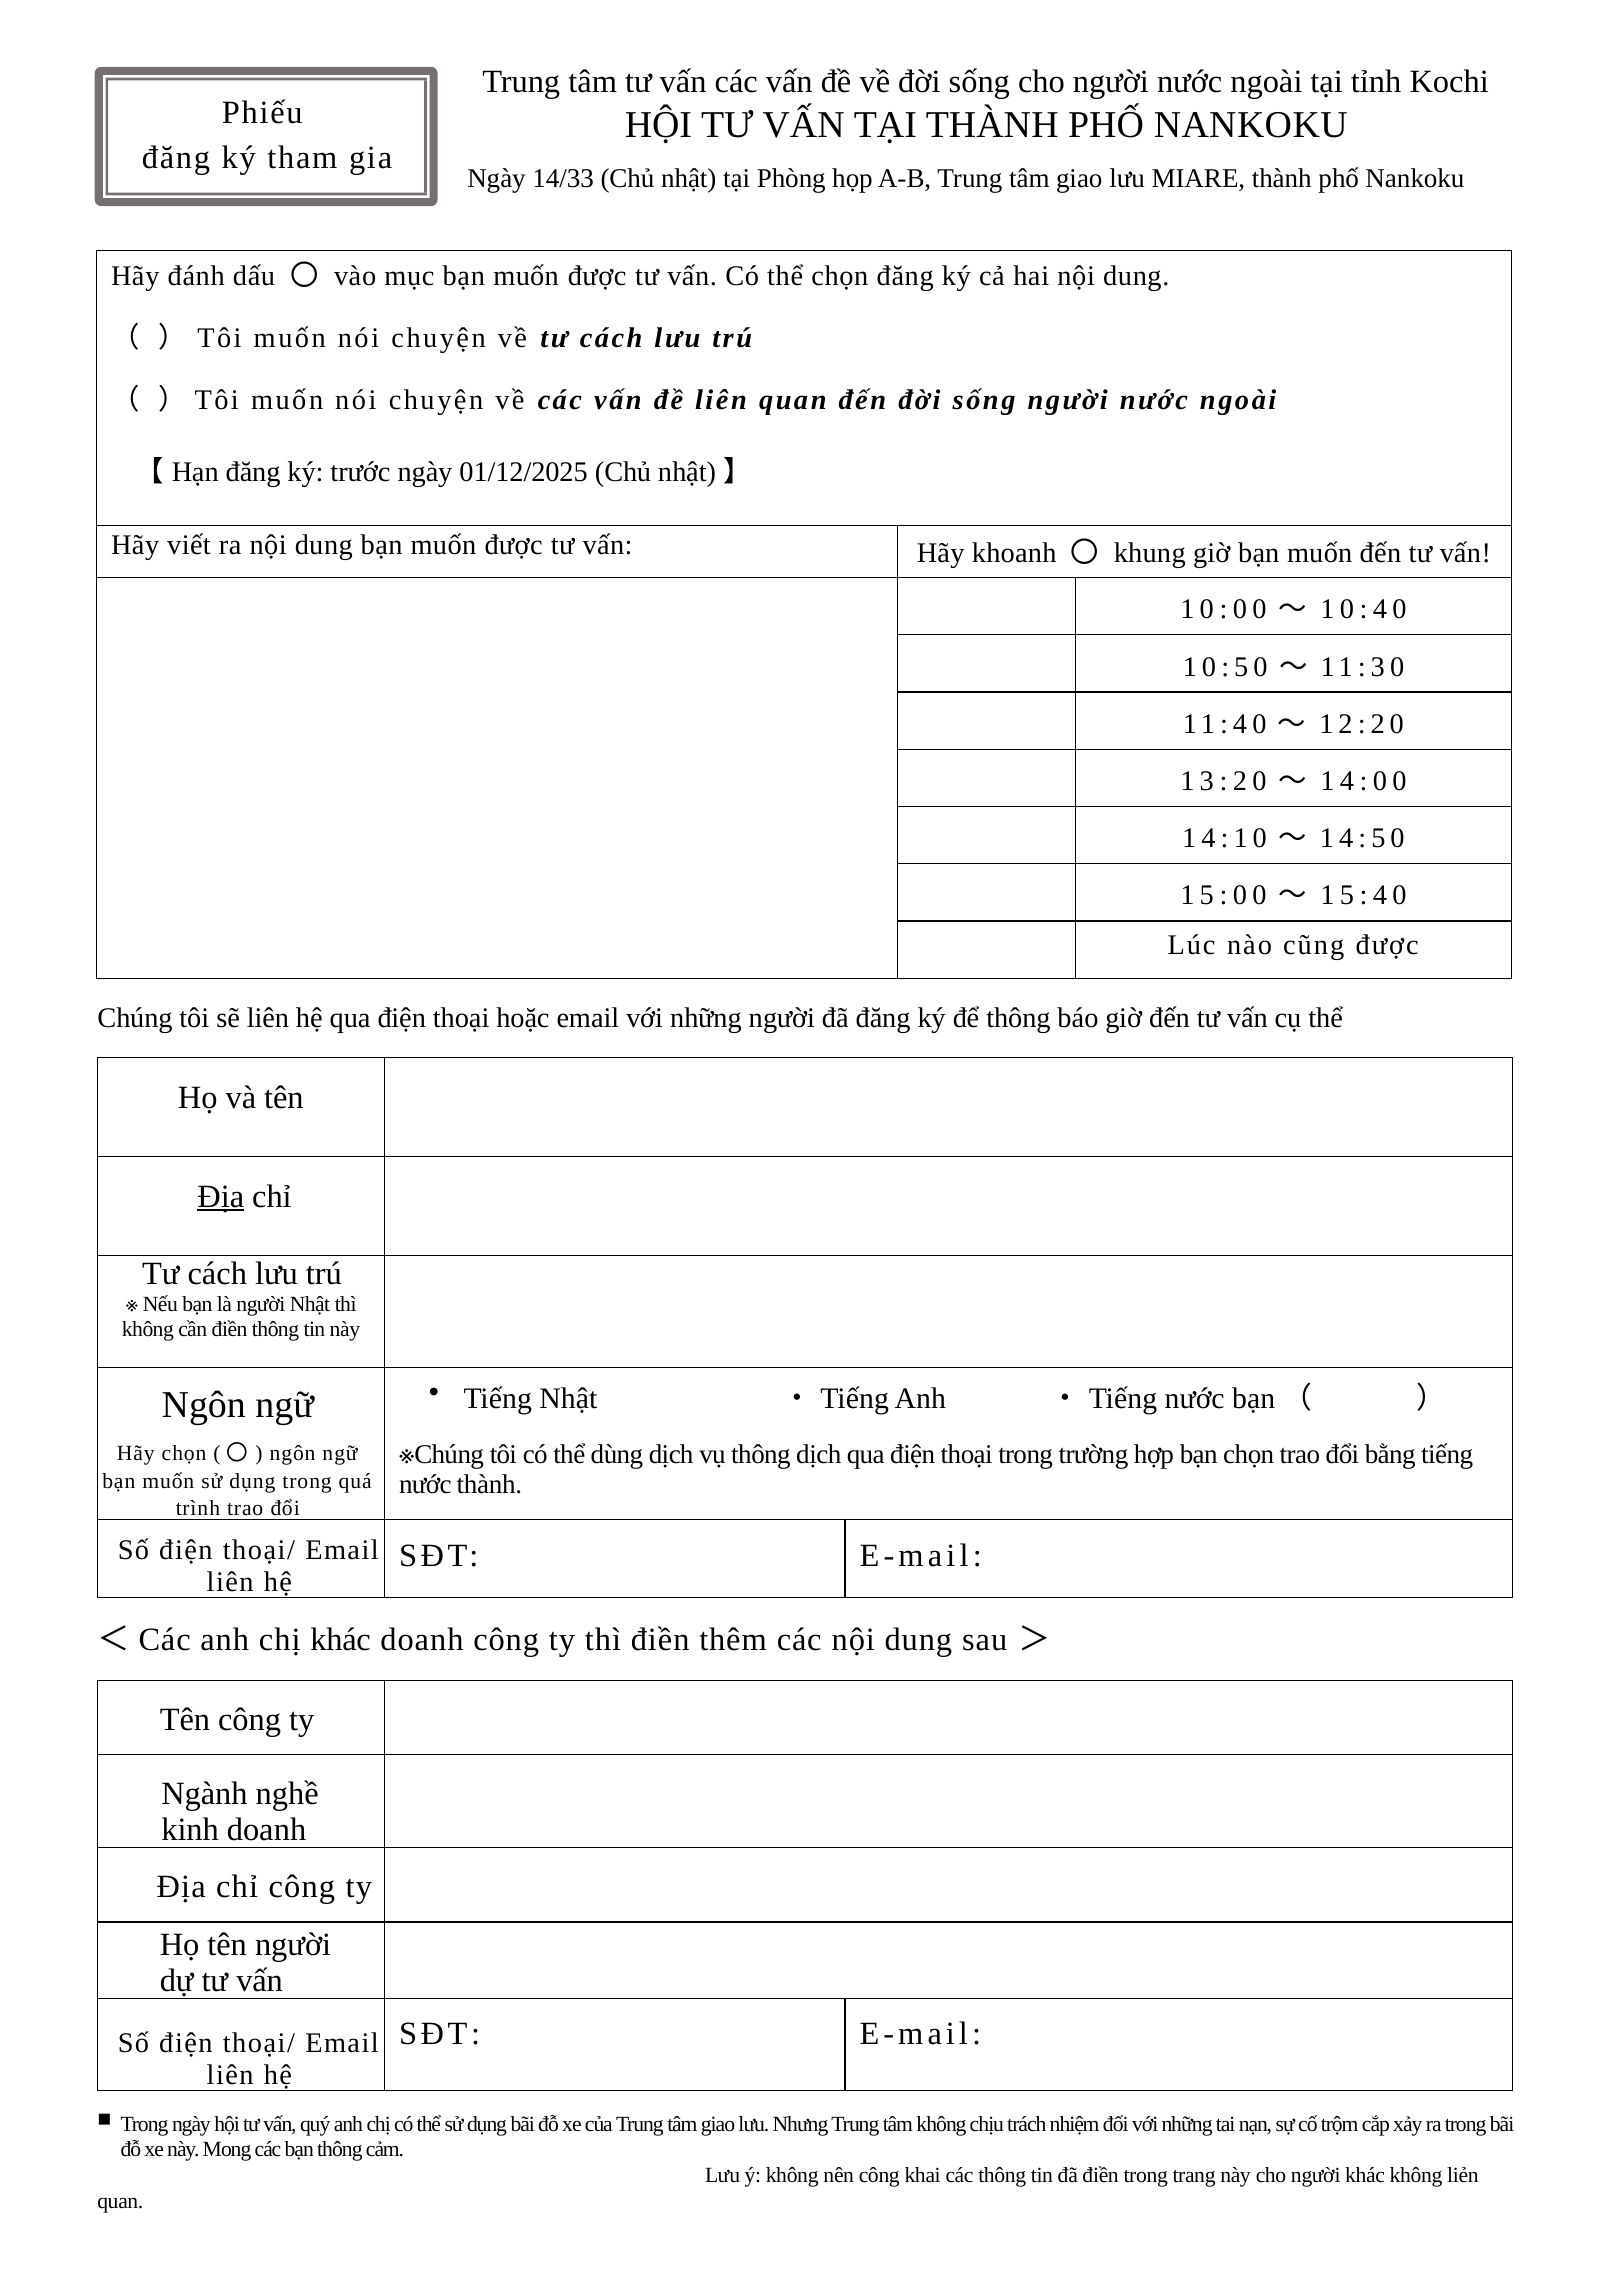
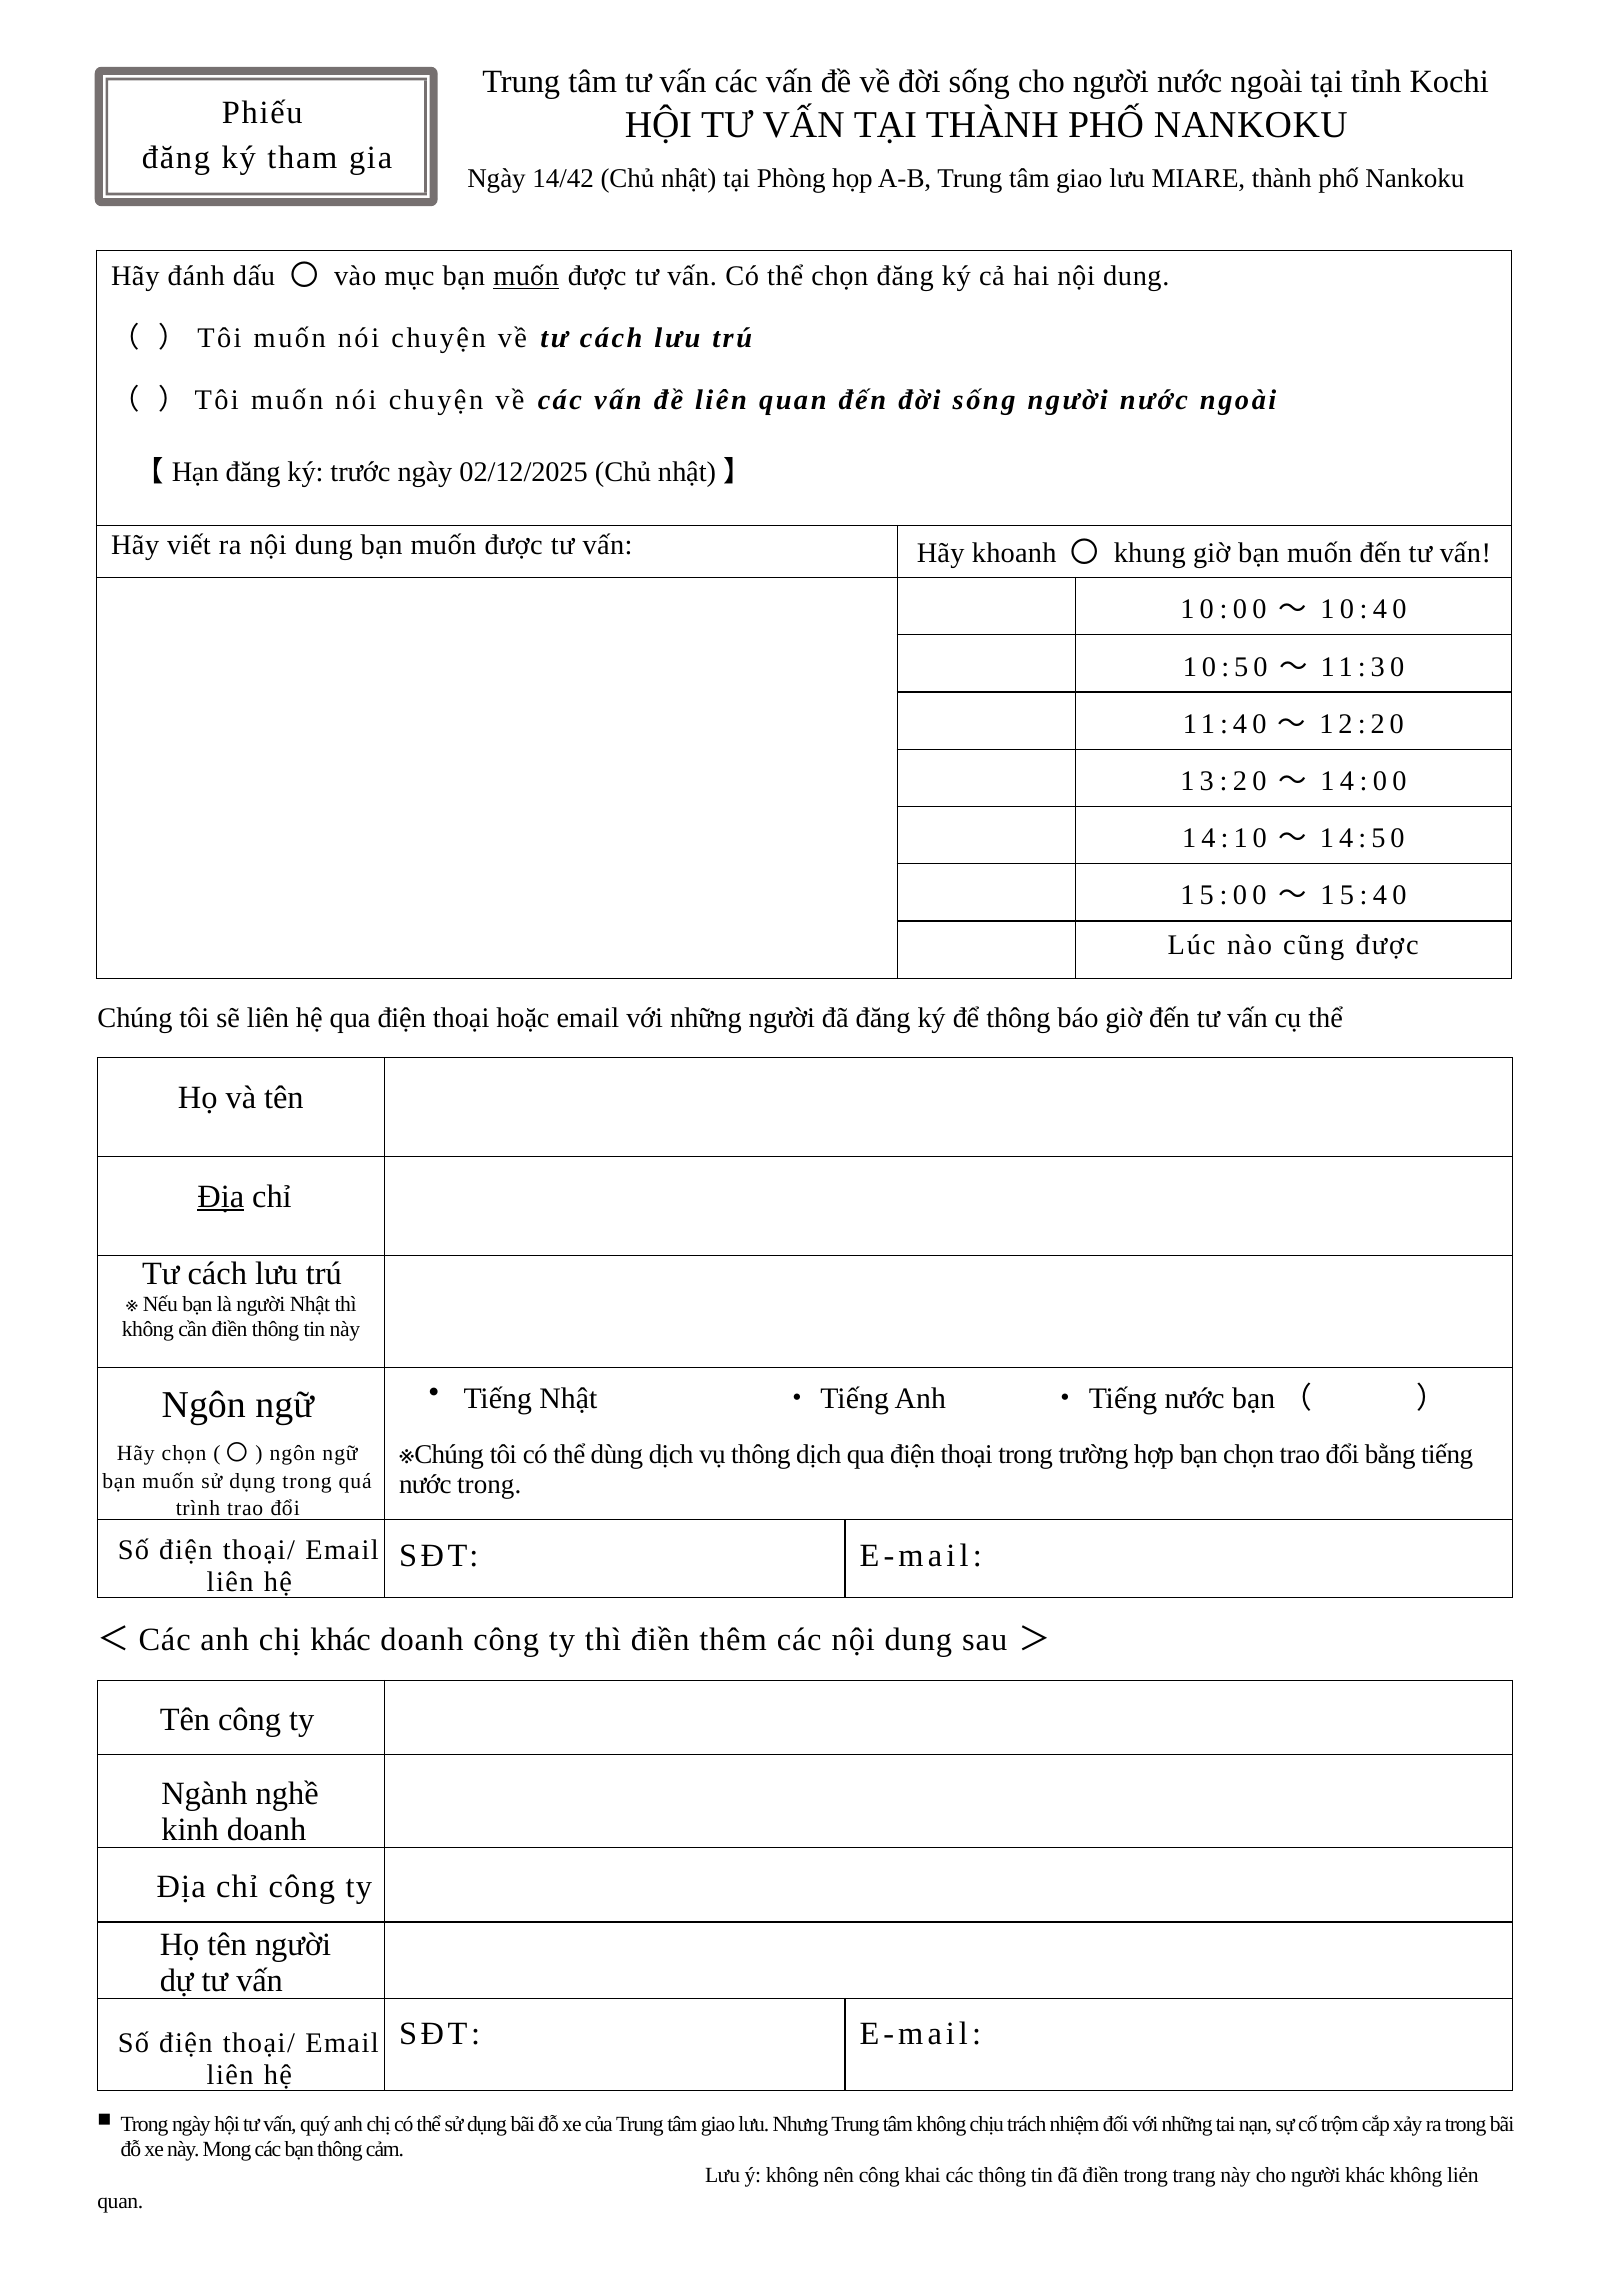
14/33: 14/33 -> 14/42
muốn at (526, 276) underline: none -> present
01/12/2025: 01/12/2025 -> 02/12/2025
nước thành: thành -> trong
